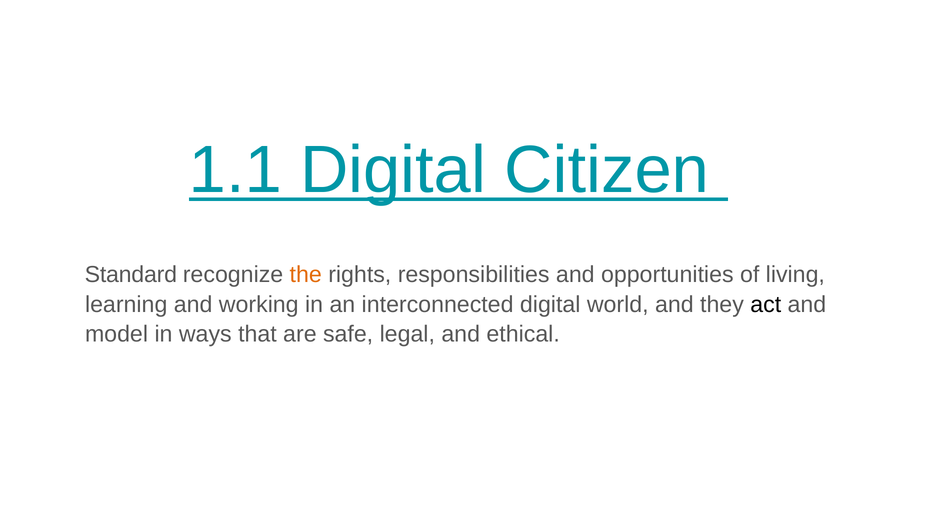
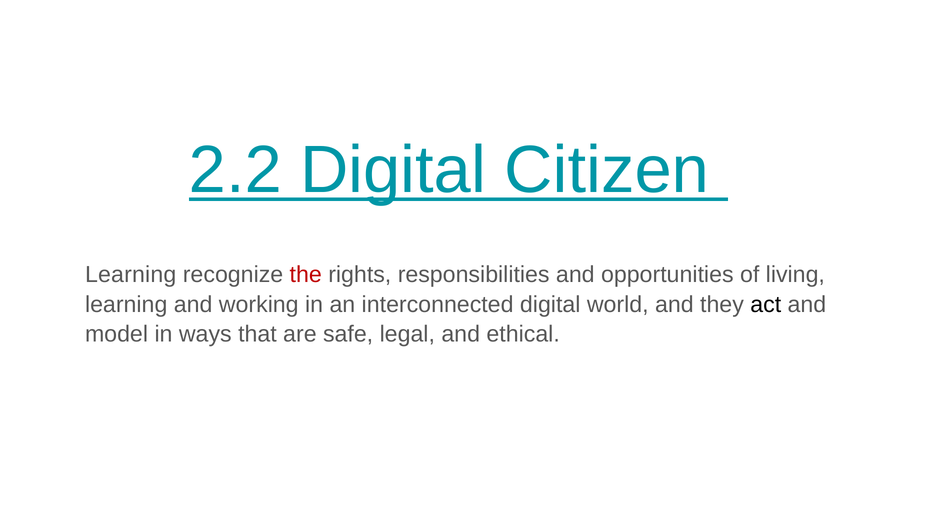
1.1: 1.1 -> 2.2
Standard at (131, 275): Standard -> Learning
the colour: orange -> red
